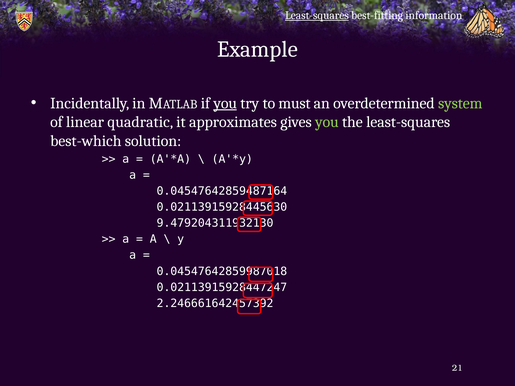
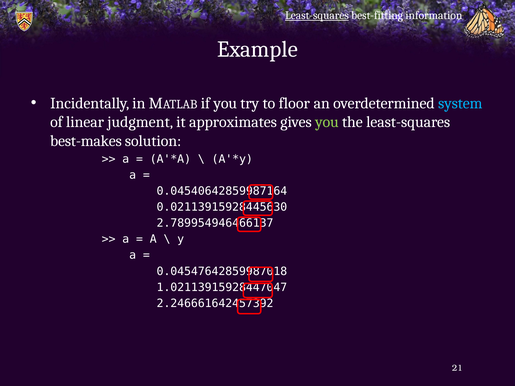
you at (225, 103) underline: present -> none
must: must -> floor
system colour: light green -> light blue
quadratic: quadratic -> judgment
best-which: best-which -> best-makes
0.04547642859487164: 0.04547642859487164 -> 0.04540642859987164
9.479204311932130: 9.479204311932130 -> 2.789954946466137
0.02113915928447247: 0.02113915928447247 -> 1.02113915928447047
